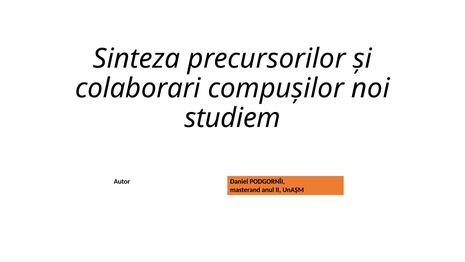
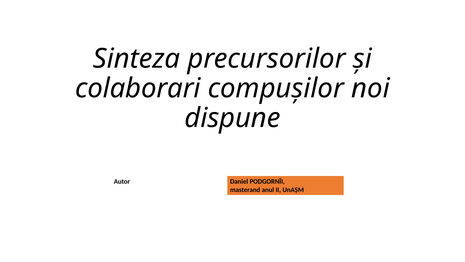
studiem: studiem -> dispune
